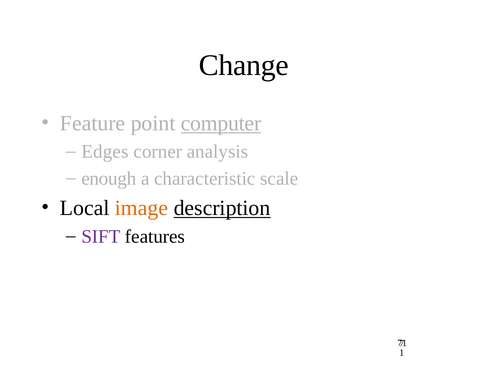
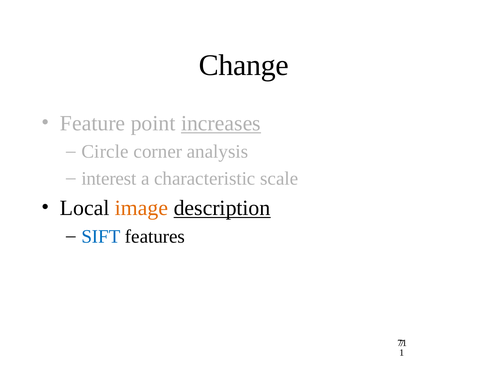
computer: computer -> increases
Edges: Edges -> Circle
enough: enough -> interest
SIFT colour: purple -> blue
